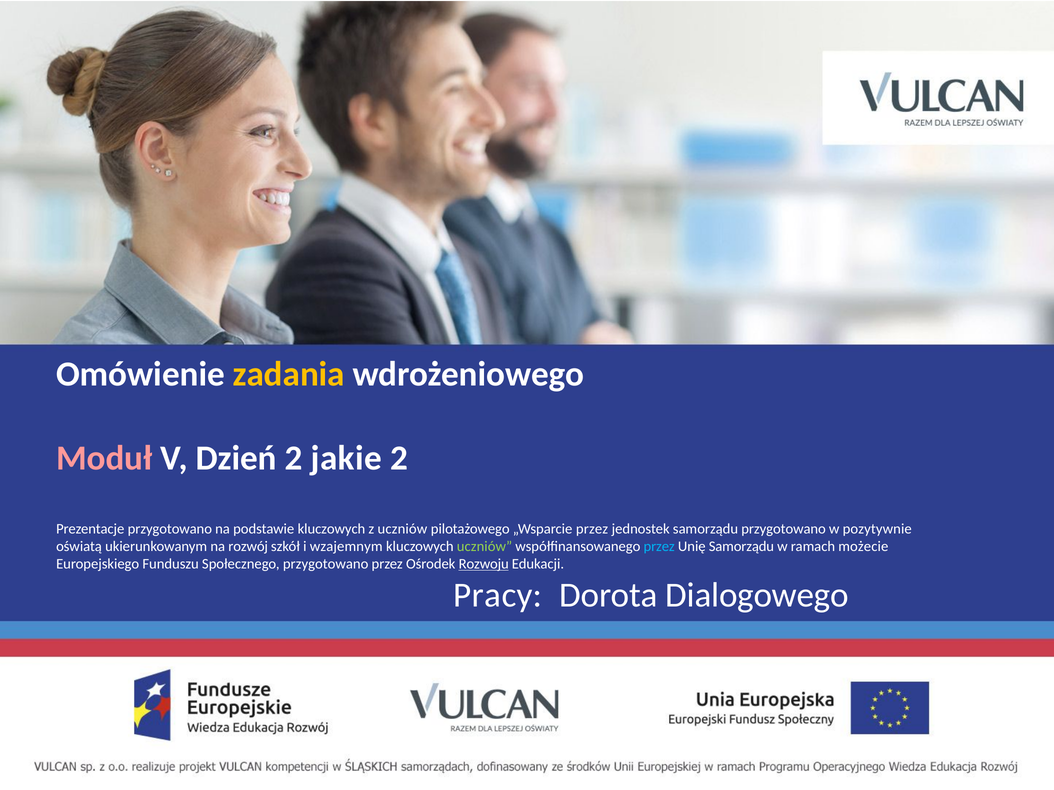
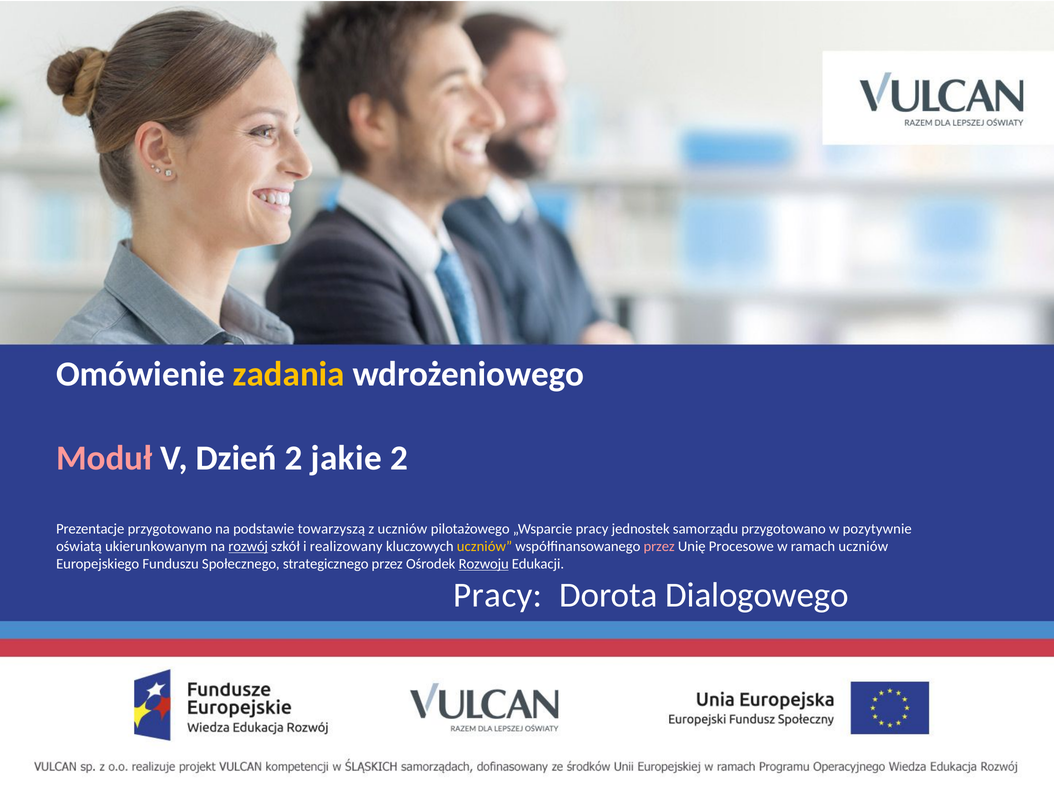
podstawie kluczowych: kluczowych -> towarzyszą
„Wsparcie przez: przez -> pracy
rozwój underline: none -> present
wzajemnym: wzajemnym -> realizowany
uczniów at (484, 547) colour: light green -> yellow
przez at (659, 547) colour: light blue -> pink
Unię Samorządu: Samorządu -> Procesowe
ramach możecie: możecie -> uczniów
Społecznego przygotowano: przygotowano -> strategicznego
